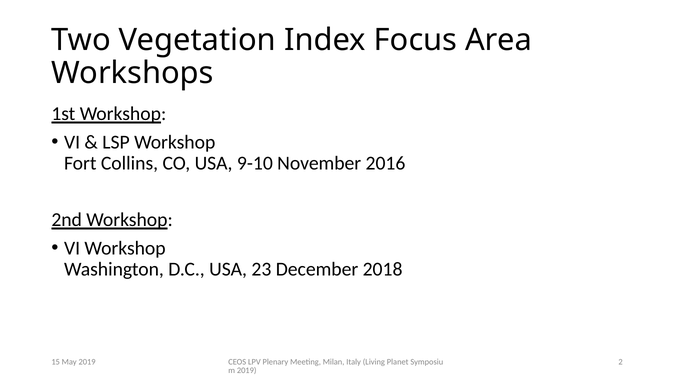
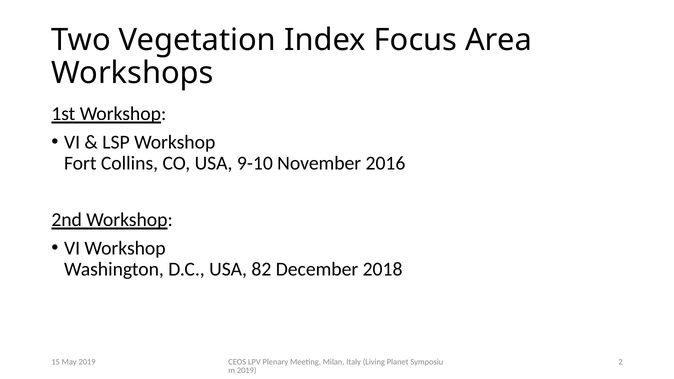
23: 23 -> 82
